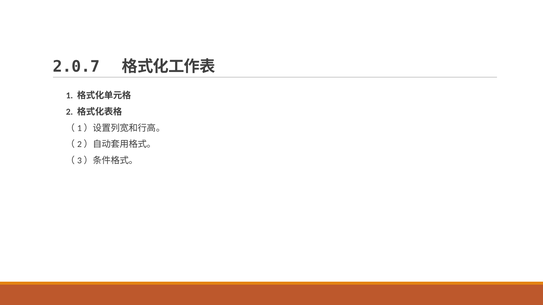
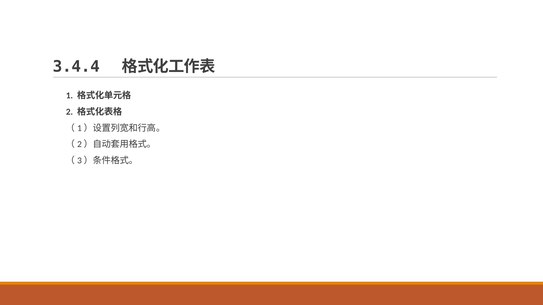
2.0.7: 2.0.7 -> 3.4.4
